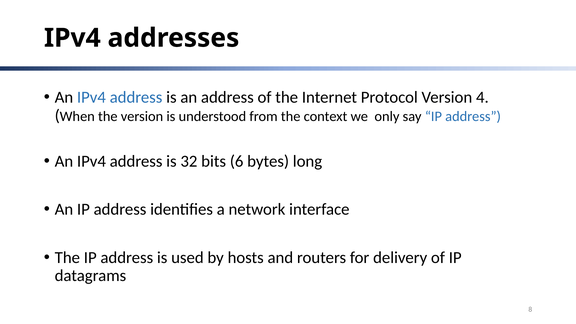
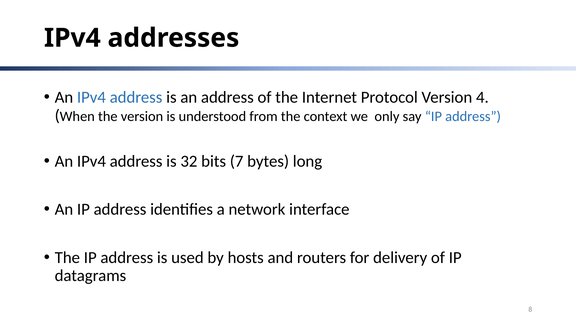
6: 6 -> 7
